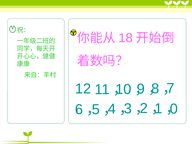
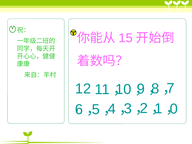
18: 18 -> 15
